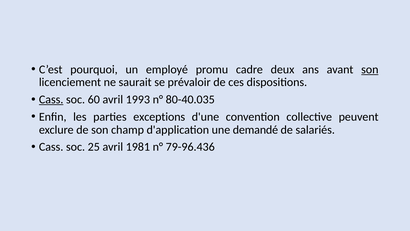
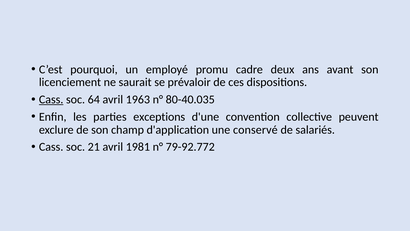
son at (370, 69) underline: present -> none
60: 60 -> 64
1993: 1993 -> 1963
demandé: demandé -> conservé
25: 25 -> 21
79-96.436: 79-96.436 -> 79-92.772
